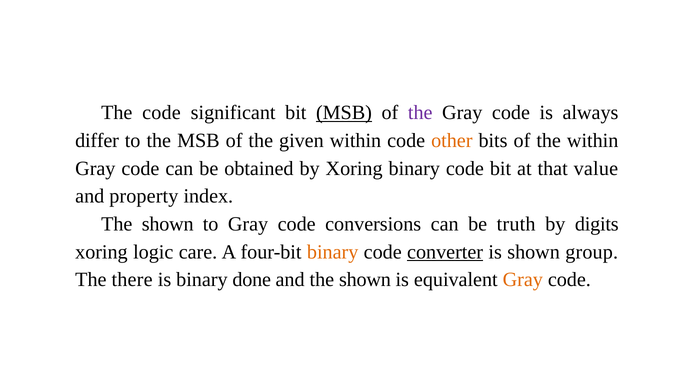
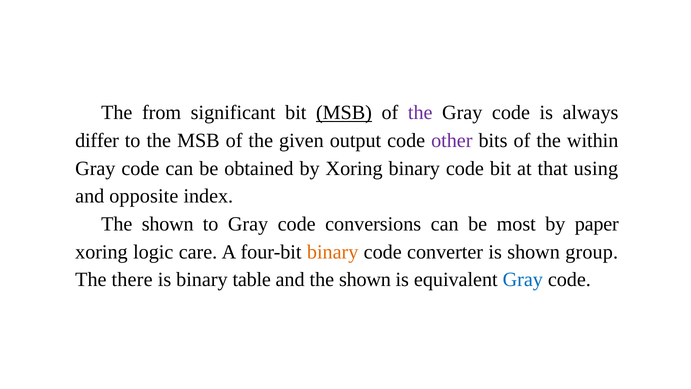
The code: code -> from
given within: within -> output
other colour: orange -> purple
value: value -> using
property: property -> opposite
truth: truth -> most
digits: digits -> paper
converter underline: present -> none
done: done -> table
Gray at (523, 280) colour: orange -> blue
